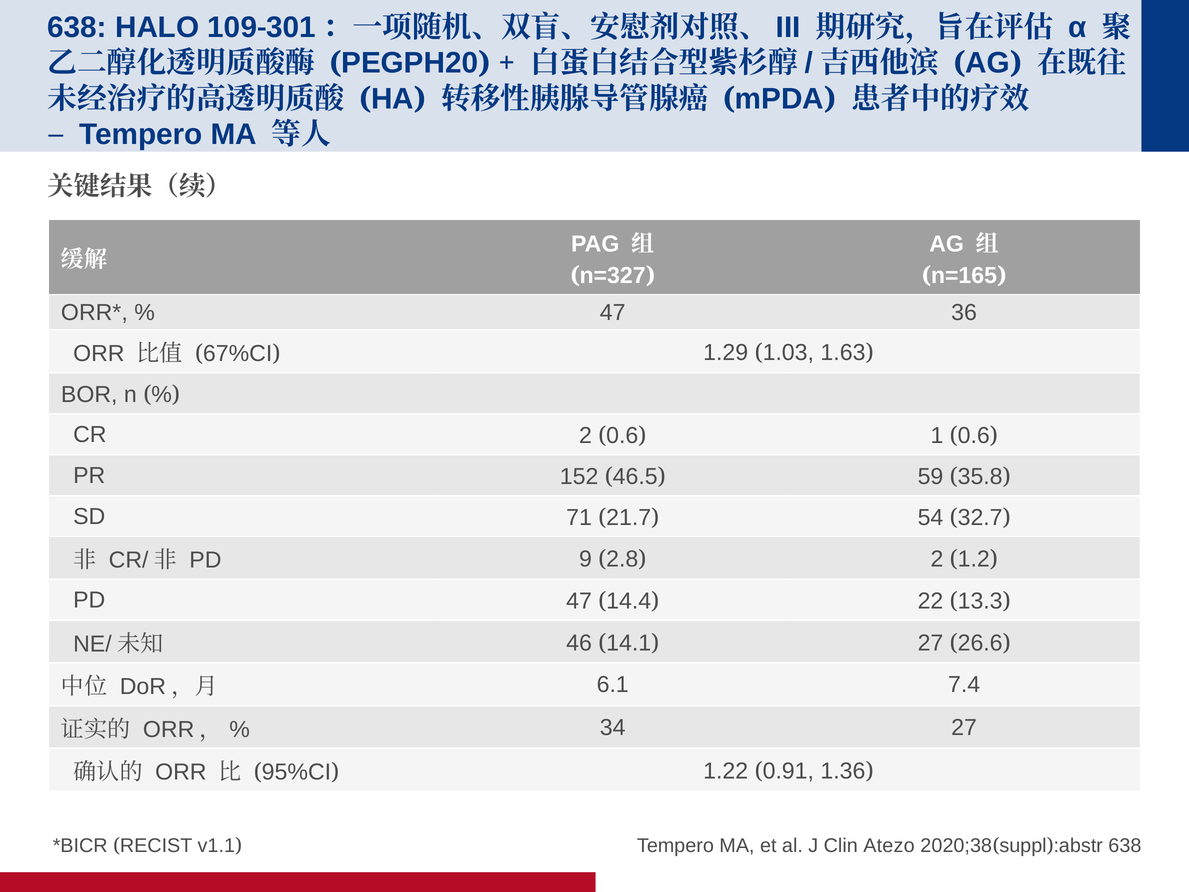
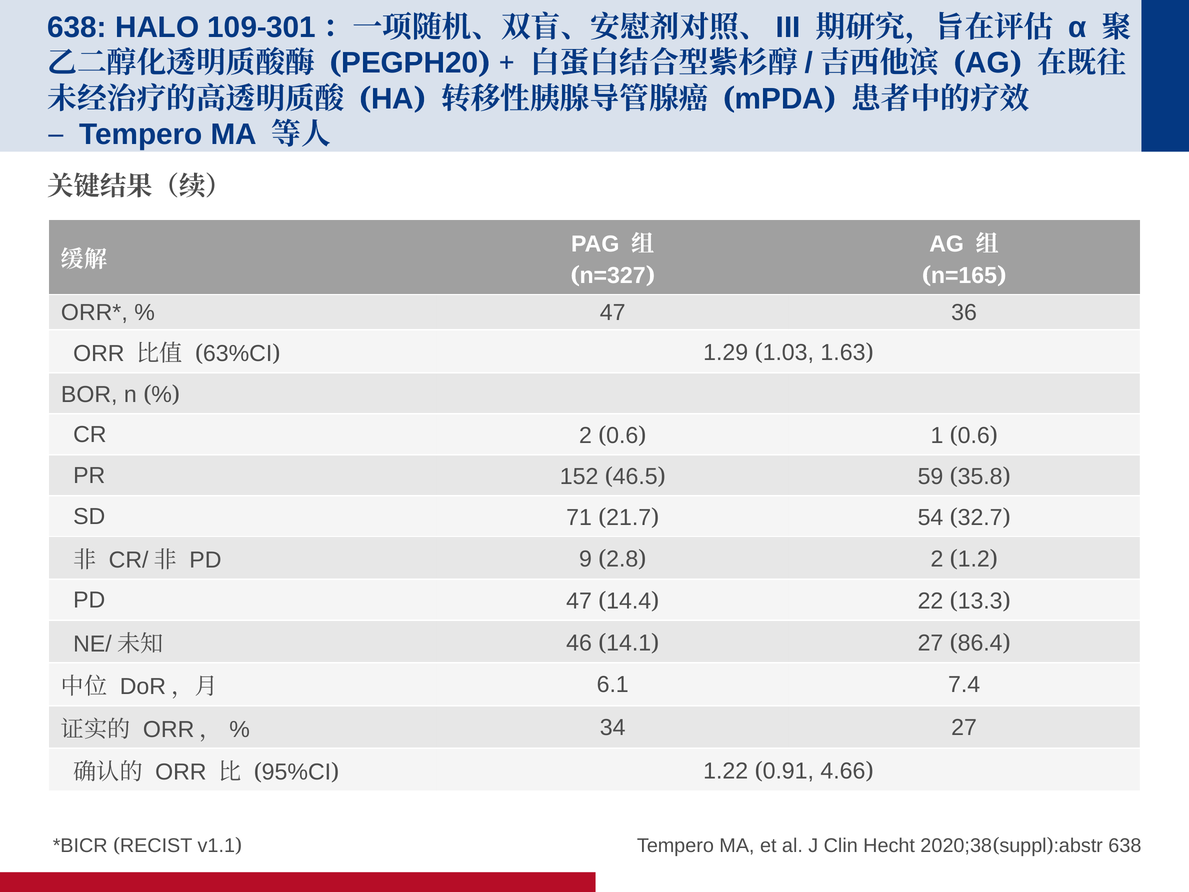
67%CI: 67%CI -> 63%CI
26.6: 26.6 -> 86.4
1.36: 1.36 -> 4.66
Atezo: Atezo -> Hecht
